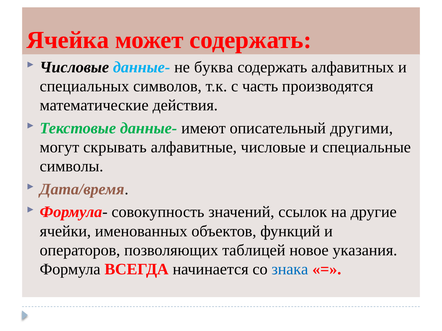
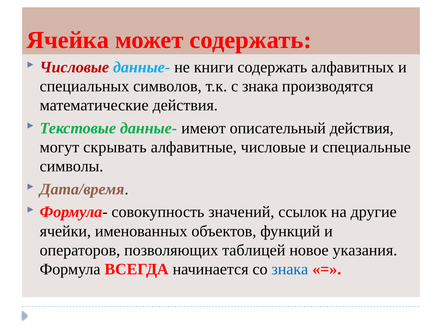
Числовые at (74, 67) colour: black -> red
буква: буква -> книги
с часть: часть -> знака
описательный другими: другими -> действия
